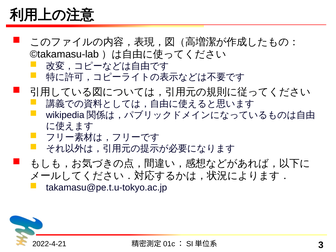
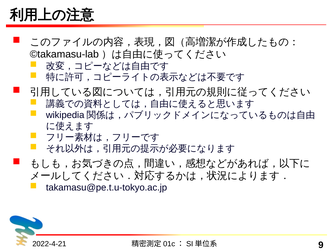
3: 3 -> 9
